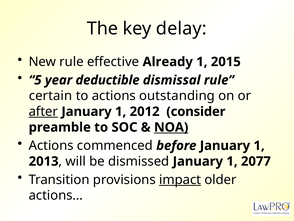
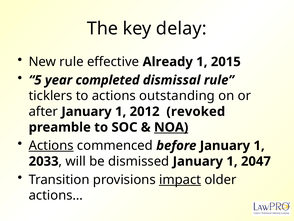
deductible: deductible -> completed
certain: certain -> ticklers
after underline: present -> none
consider: consider -> revoked
Actions at (51, 145) underline: none -> present
2013: 2013 -> 2033
2077: 2077 -> 2047
